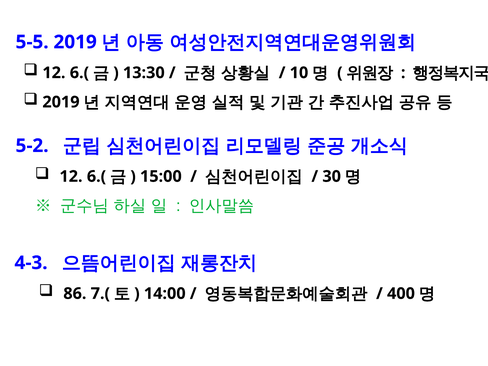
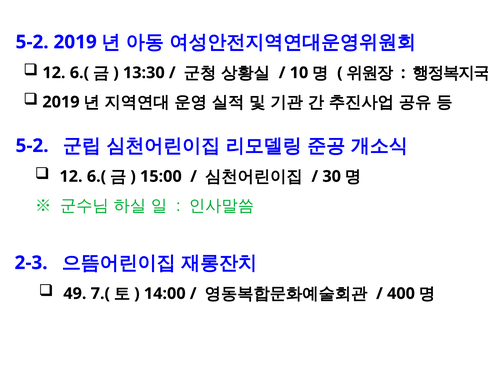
5-5 at (32, 42): 5-5 -> 5-2
4-3: 4-3 -> 2-3
86: 86 -> 49
